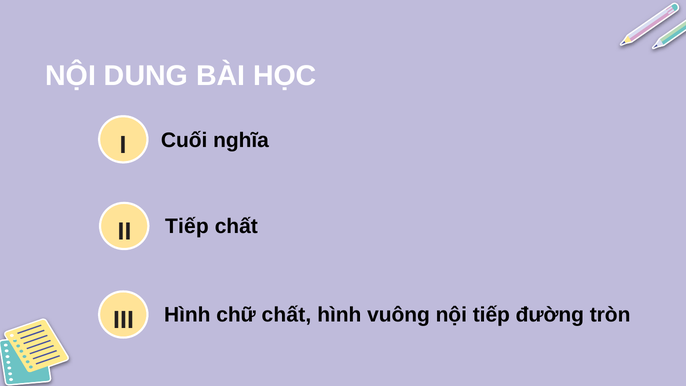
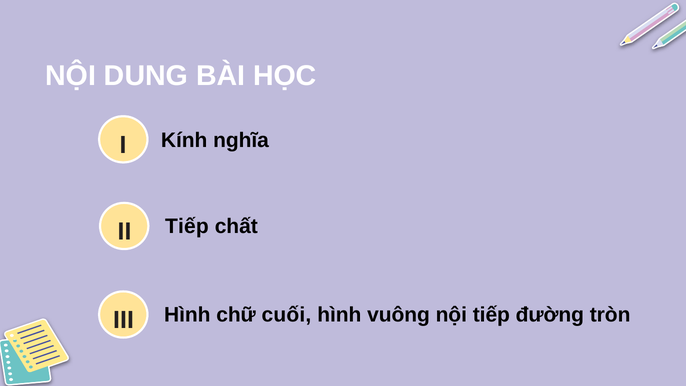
Cuối: Cuối -> Kính
chữ chất: chất -> cuối
